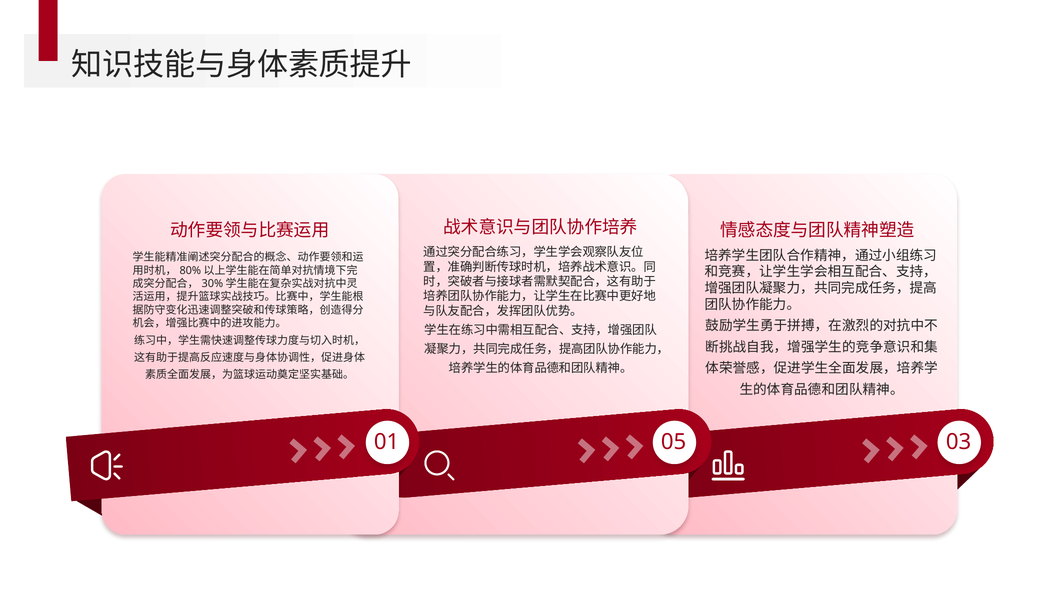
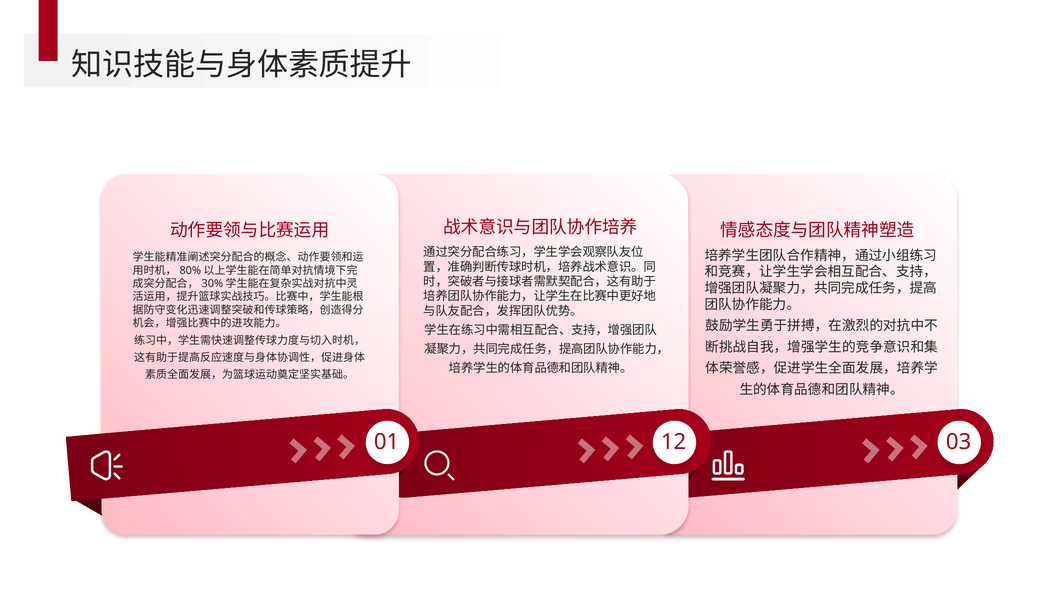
05: 05 -> 12
